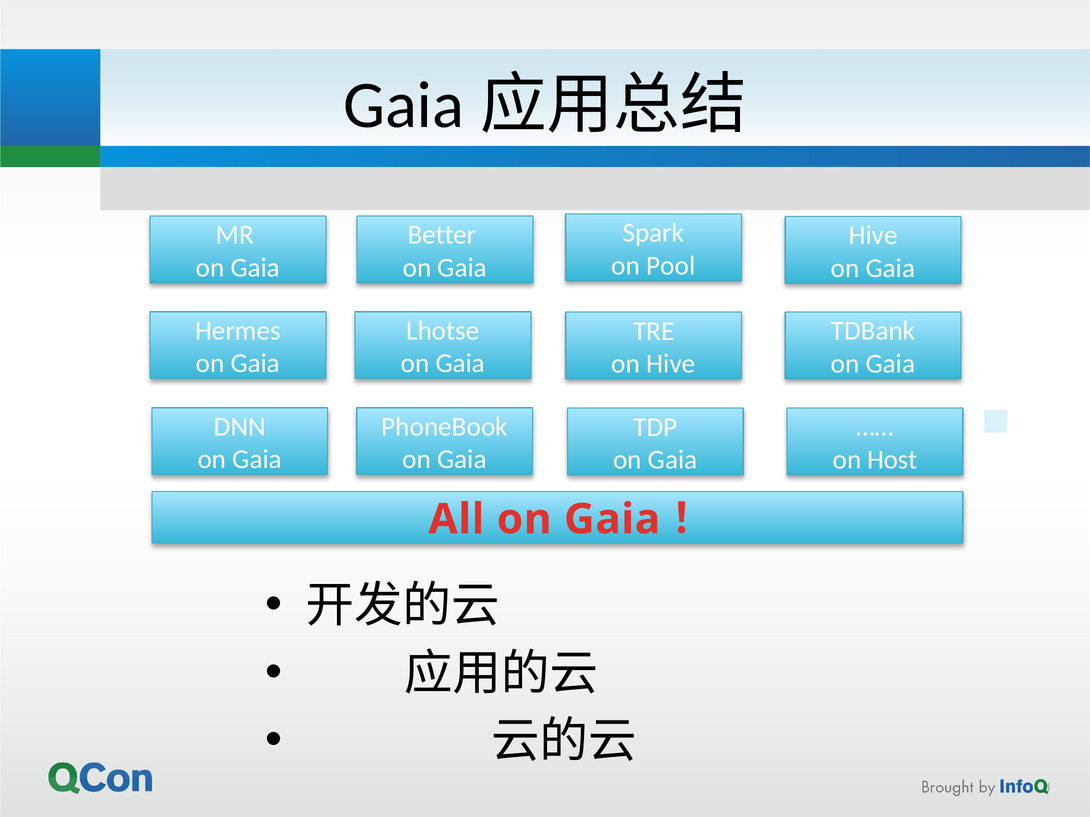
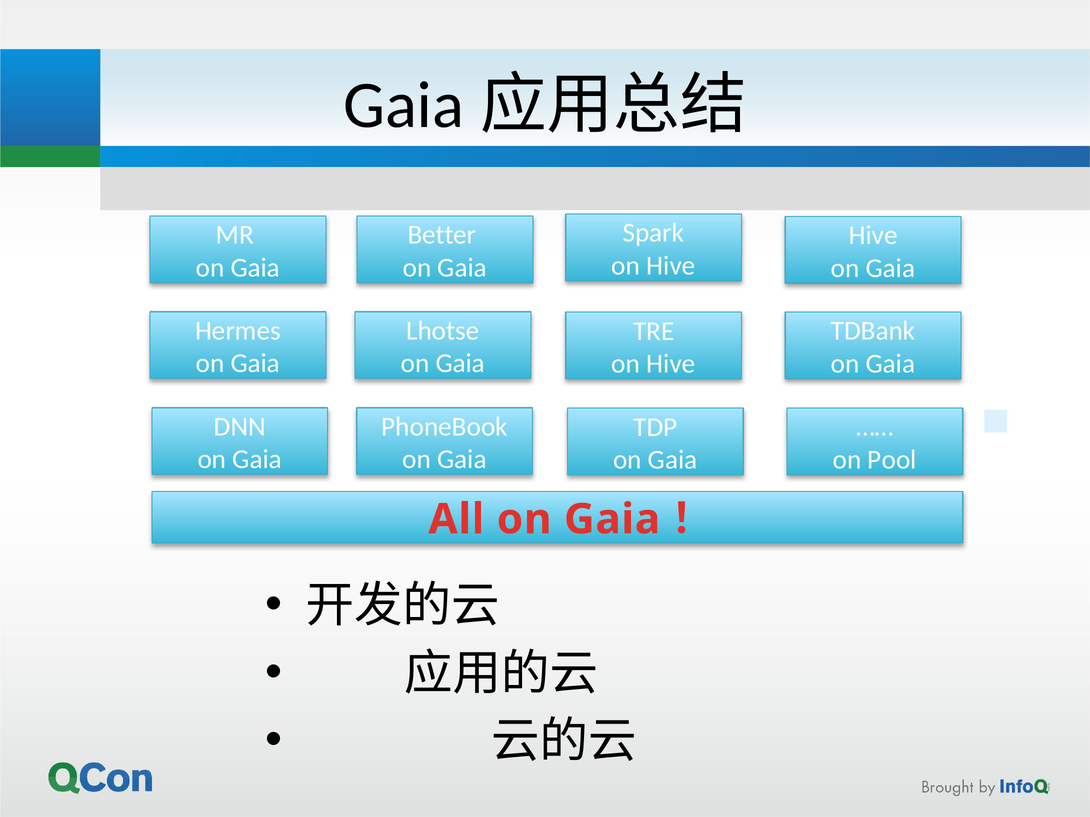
Pool at (671, 266): Pool -> Hive
Host: Host -> Pool
